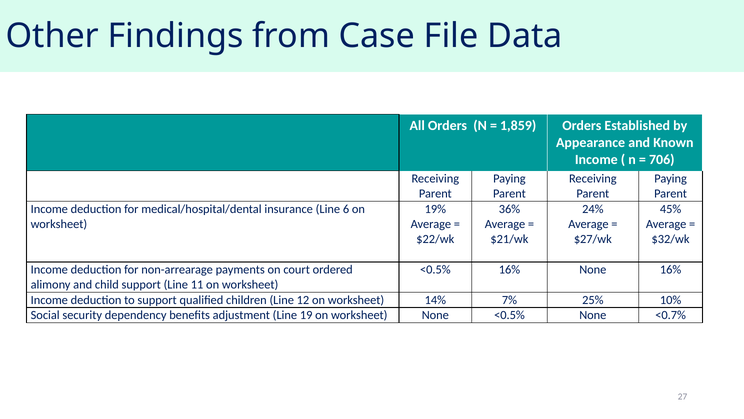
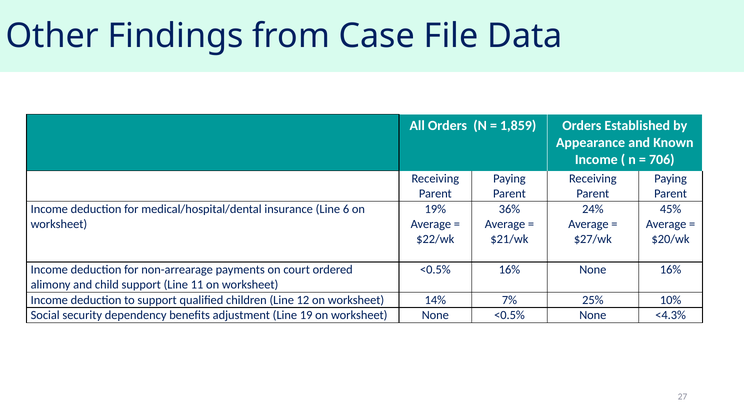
$32/wk: $32/wk -> $20/wk
<0.7%: <0.7% -> <4.3%
